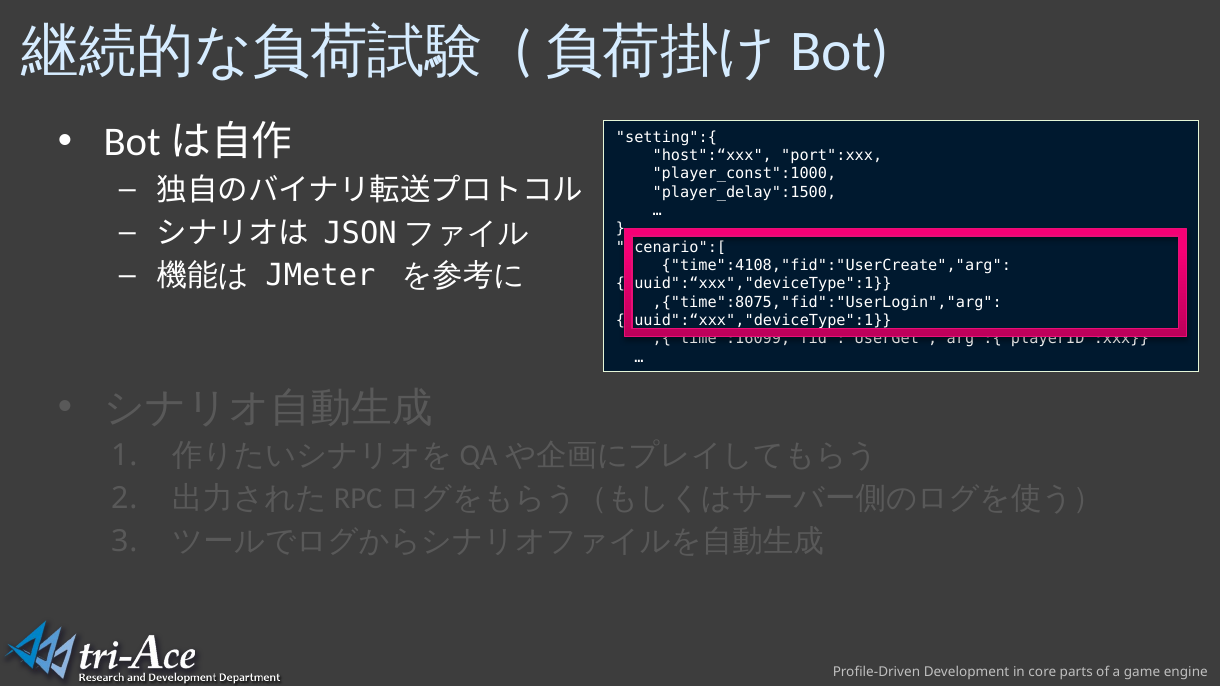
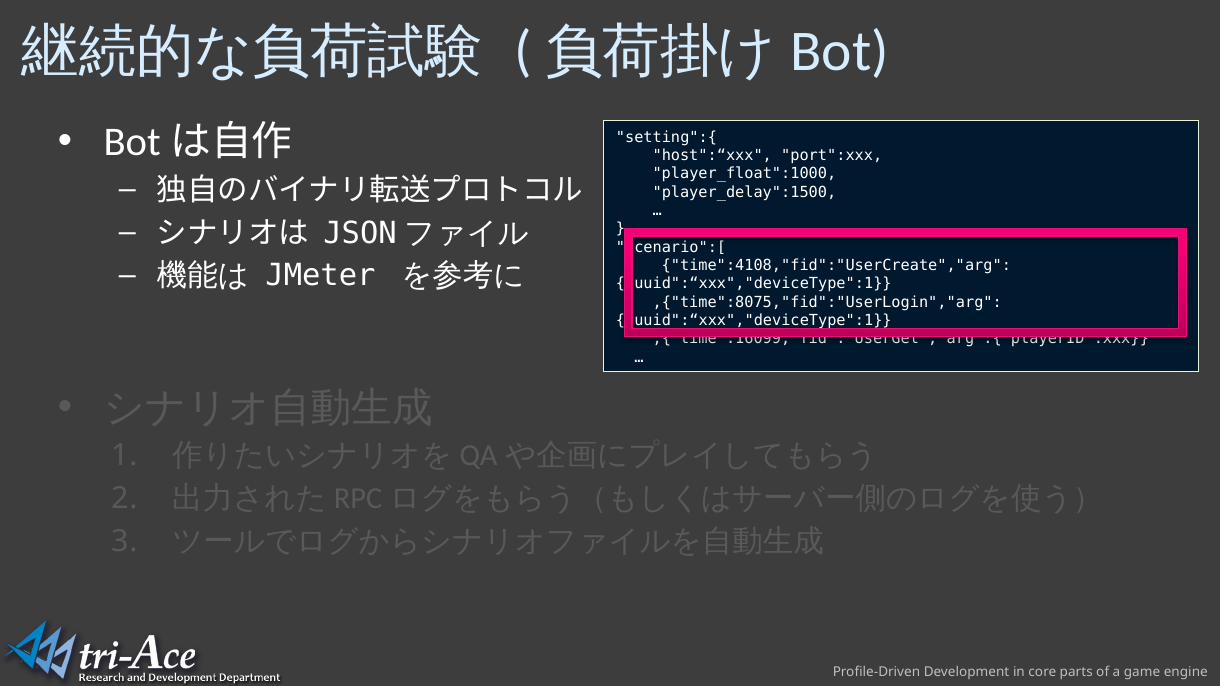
player_const":1000: player_const":1000 -> player_float":1000
